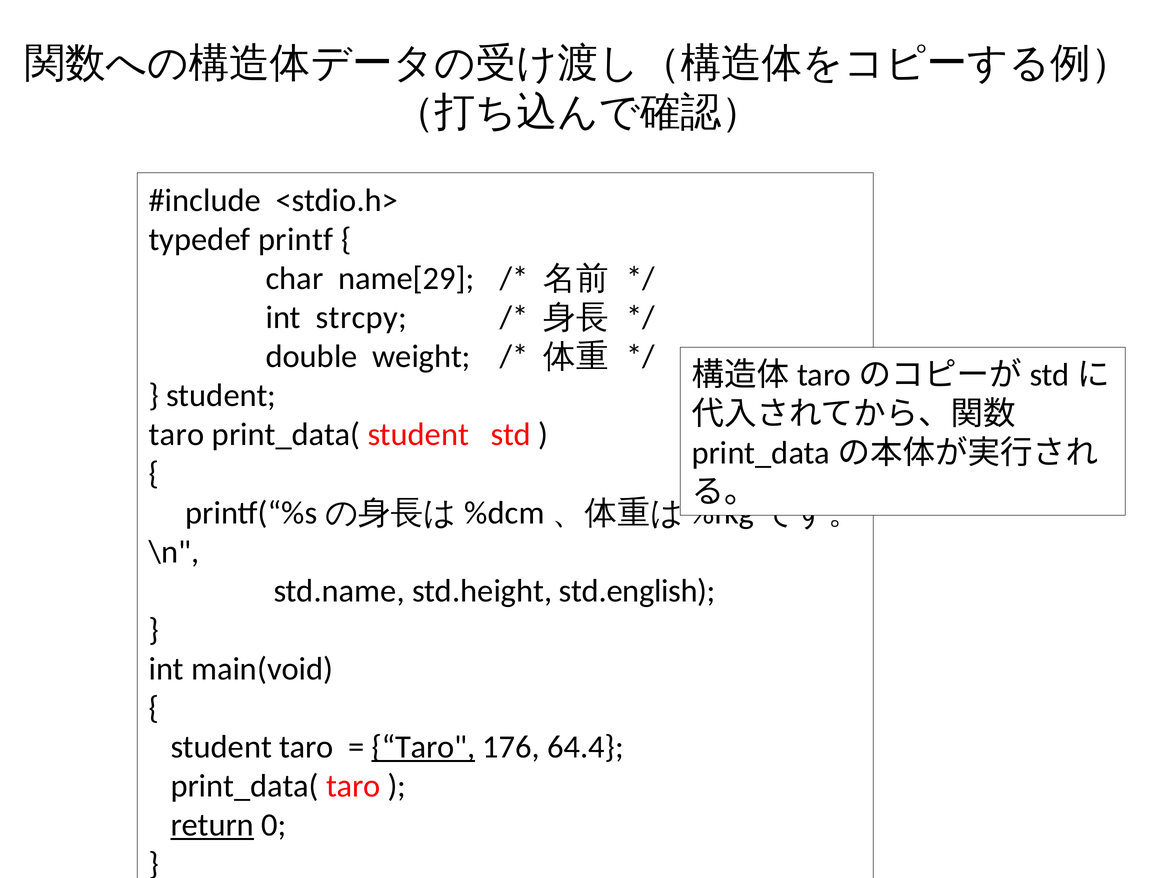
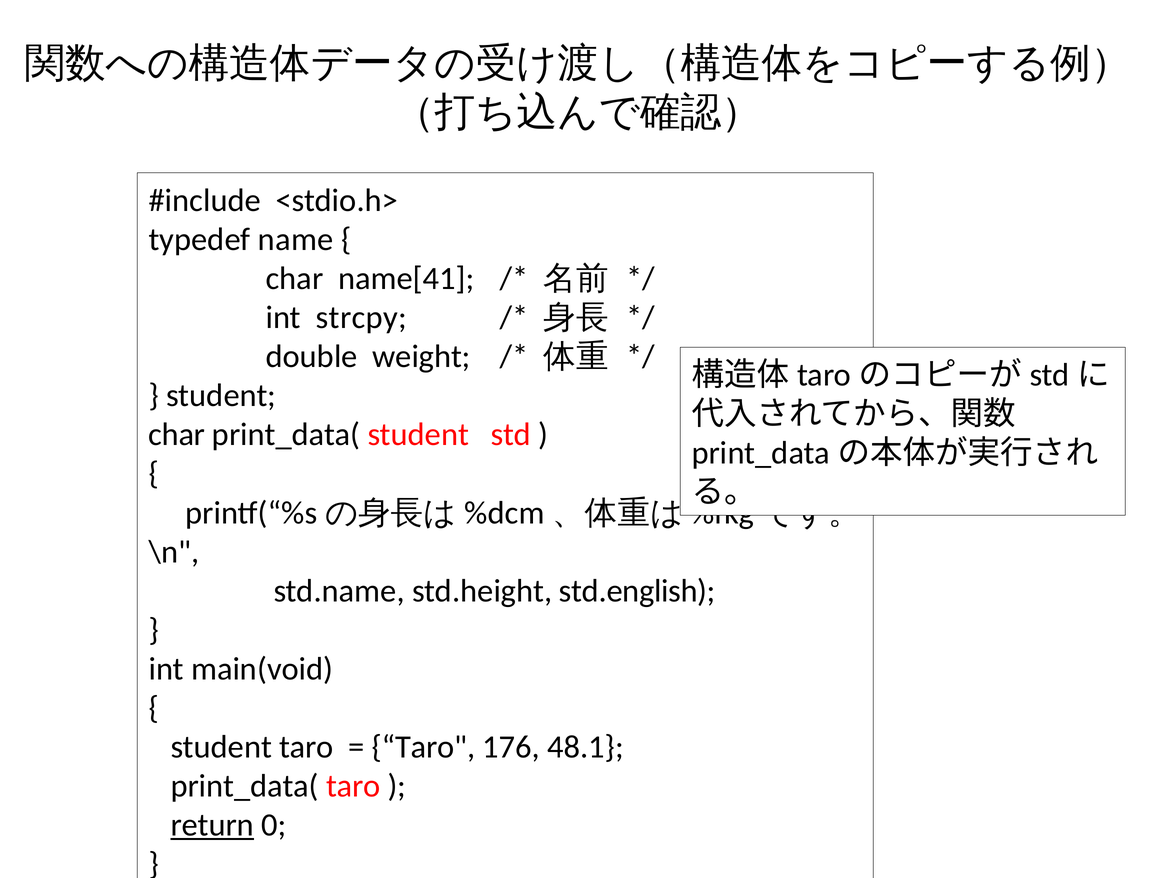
printf: printf -> name
name[29: name[29 -> name[41
taro at (176, 434): taro -> char
Taro at (423, 747) underline: present -> none
64.4: 64.4 -> 48.1
